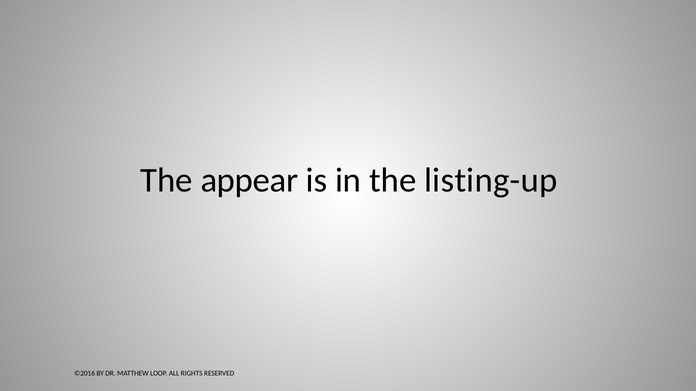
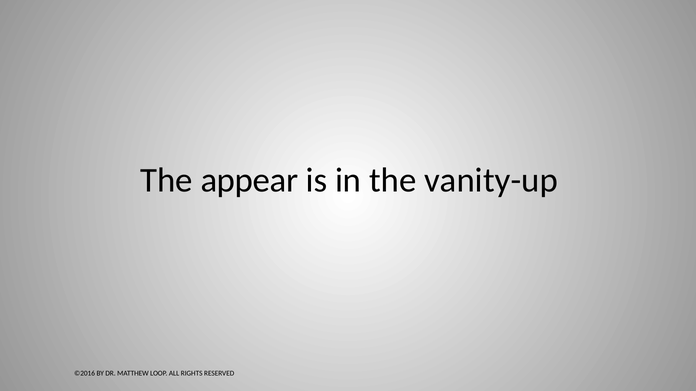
listing-up: listing-up -> vanity-up
